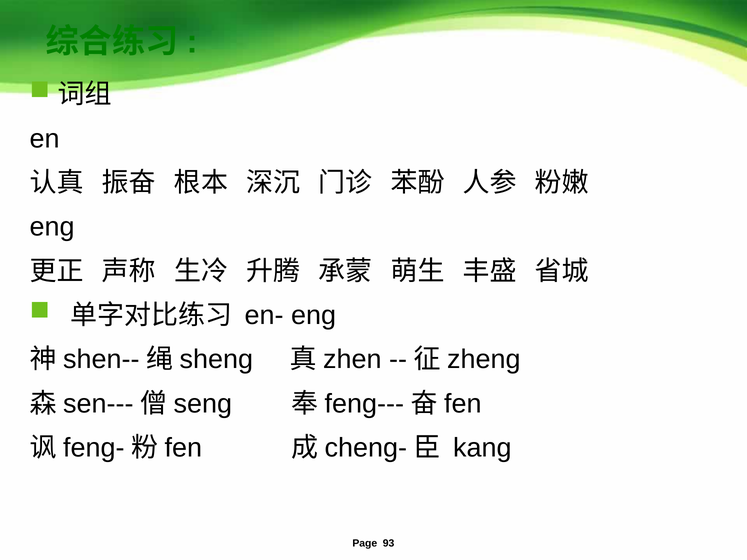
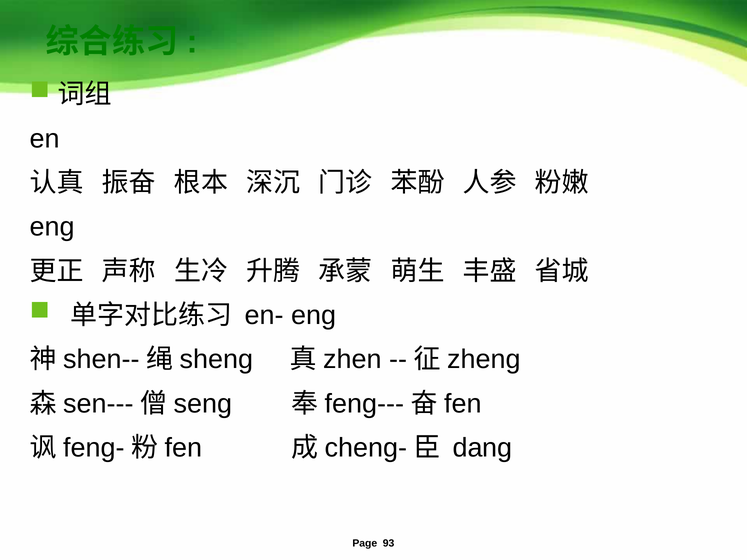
kang: kang -> dang
